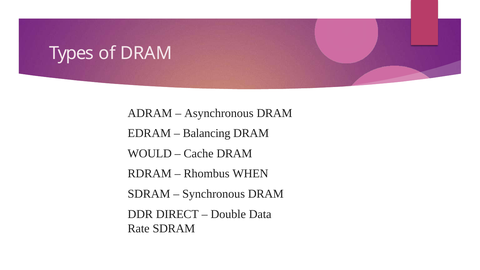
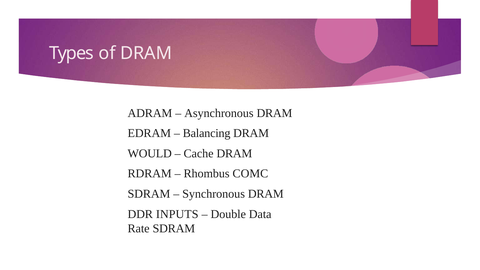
WHEN: WHEN -> COMC
DIRECT: DIRECT -> INPUTS
